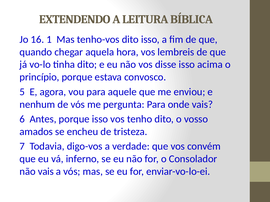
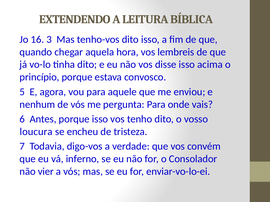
1: 1 -> 3
amados: amados -> loucura
não vais: vais -> vier
